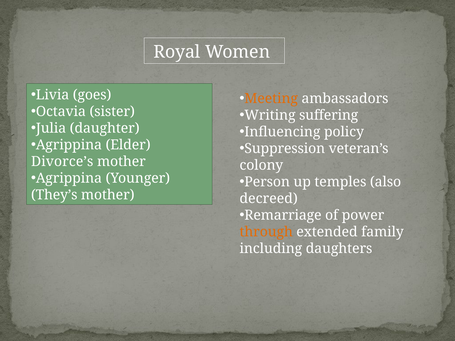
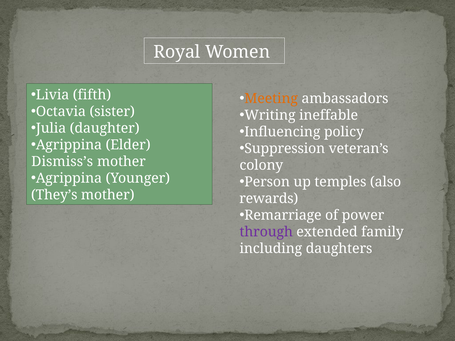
goes: goes -> fifth
suffering: suffering -> ineffable
Divorce’s: Divorce’s -> Dismiss’s
decreed: decreed -> rewards
through colour: orange -> purple
